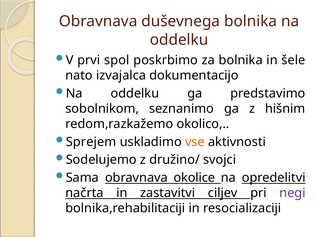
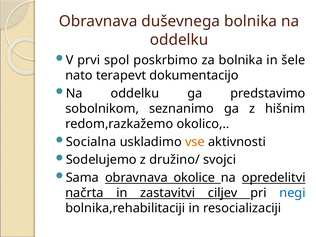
izvajalca: izvajalca -> terapevt
Sprejem: Sprejem -> Socialna
negi colour: purple -> blue
